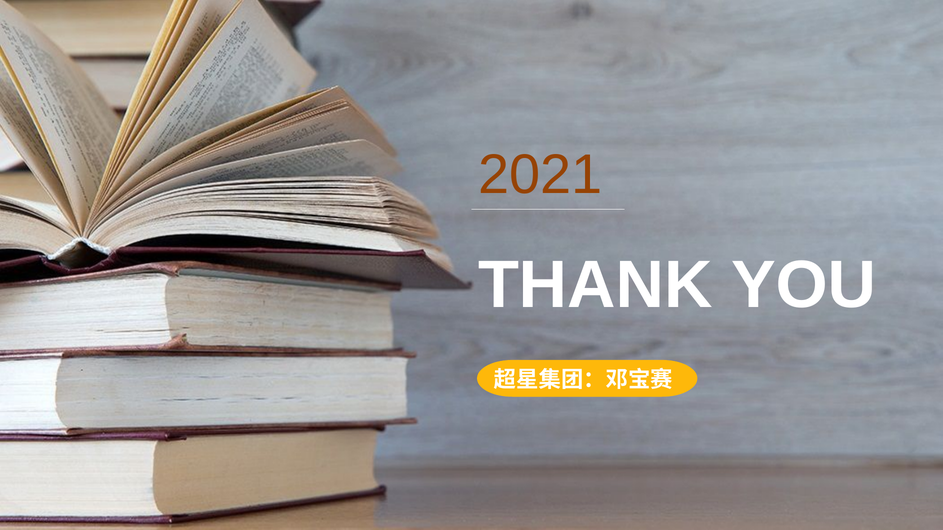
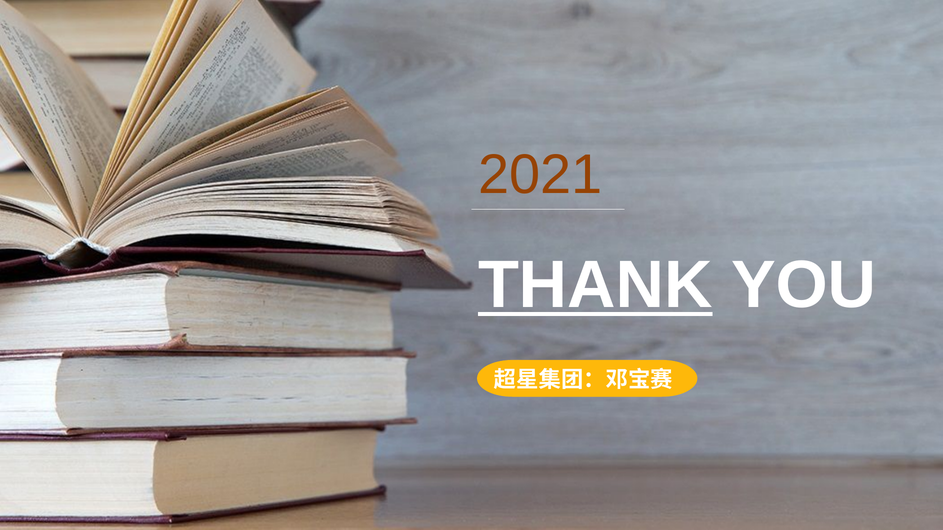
THANK underline: none -> present
